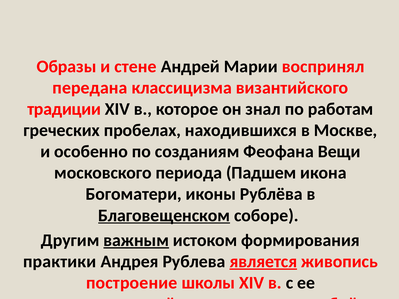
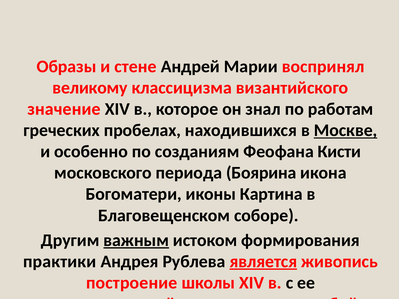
передана: передана -> великому
традиции at (64, 109): традиции -> значение
Москве underline: none -> present
Вещи: Вещи -> Кисти
Падшем: Падшем -> Боярина
Рублёва: Рублёва -> Картина
Благовещенском underline: present -> none
